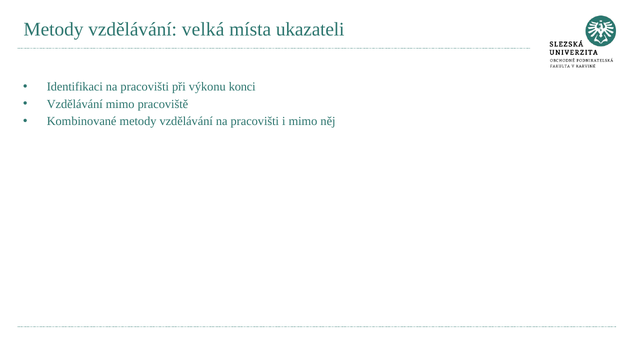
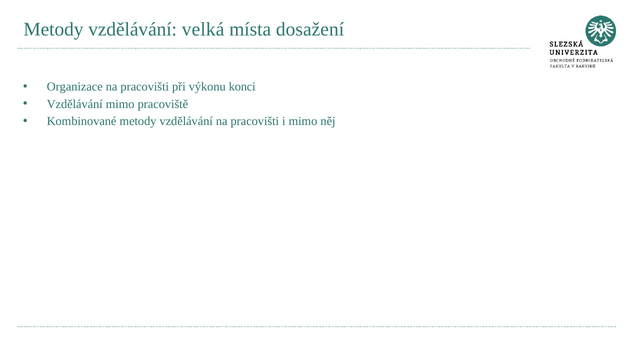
ukazateli: ukazateli -> dosažení
Identifikaci: Identifikaci -> Organizace
